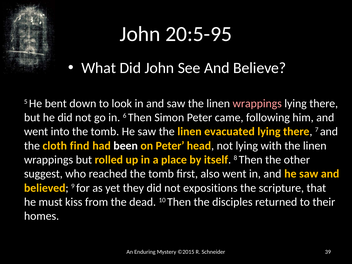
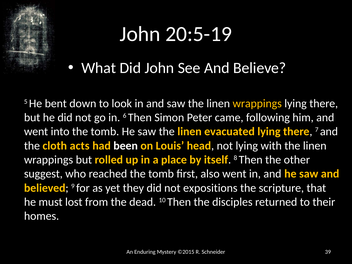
20:5-95: 20:5-95 -> 20:5-19
wrappings at (257, 103) colour: pink -> yellow
find: find -> acts
on Peter: Peter -> Louis
kiss: kiss -> lost
